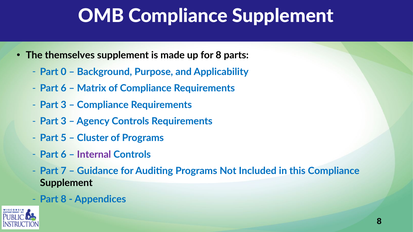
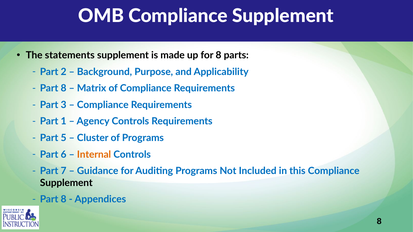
themselves: themselves -> statements
0: 0 -> 2
6 at (64, 88): 6 -> 8
3 at (64, 122): 3 -> 1
Internal colour: purple -> orange
